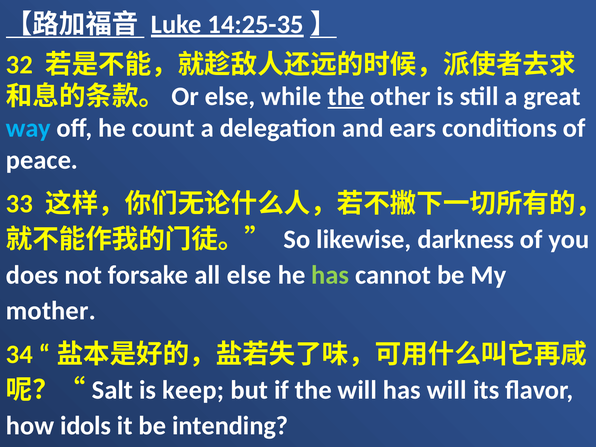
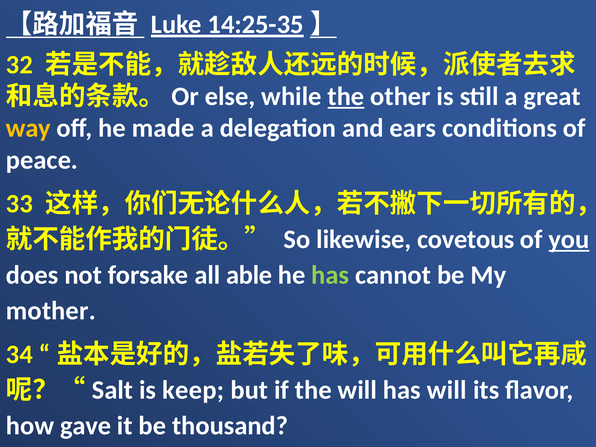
way colour: light blue -> yellow
count: count -> made
darkness: darkness -> covetous
you underline: none -> present
all else: else -> able
idols: idols -> gave
intending: intending -> thousand
